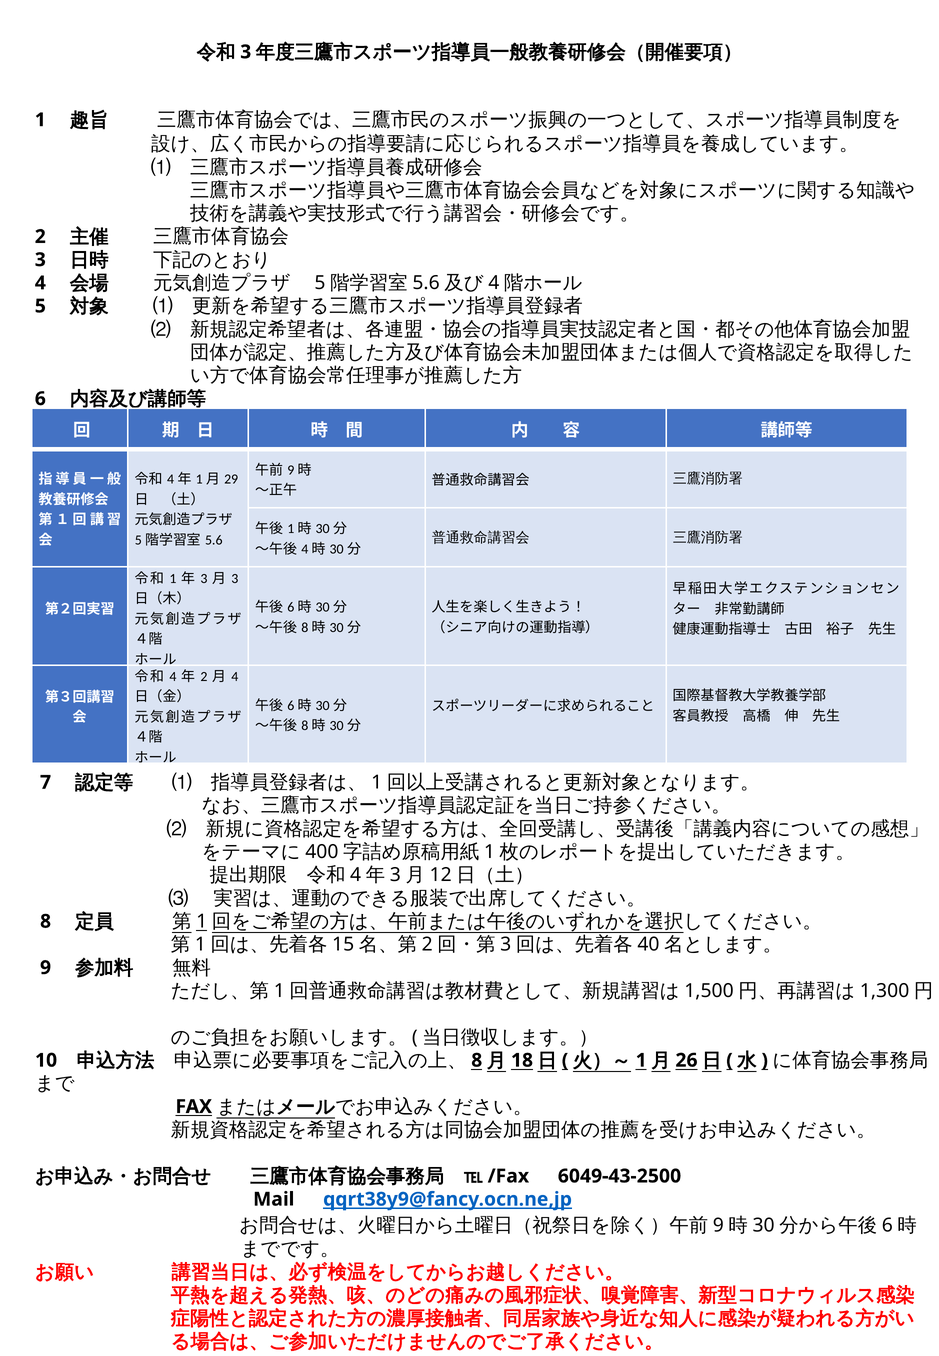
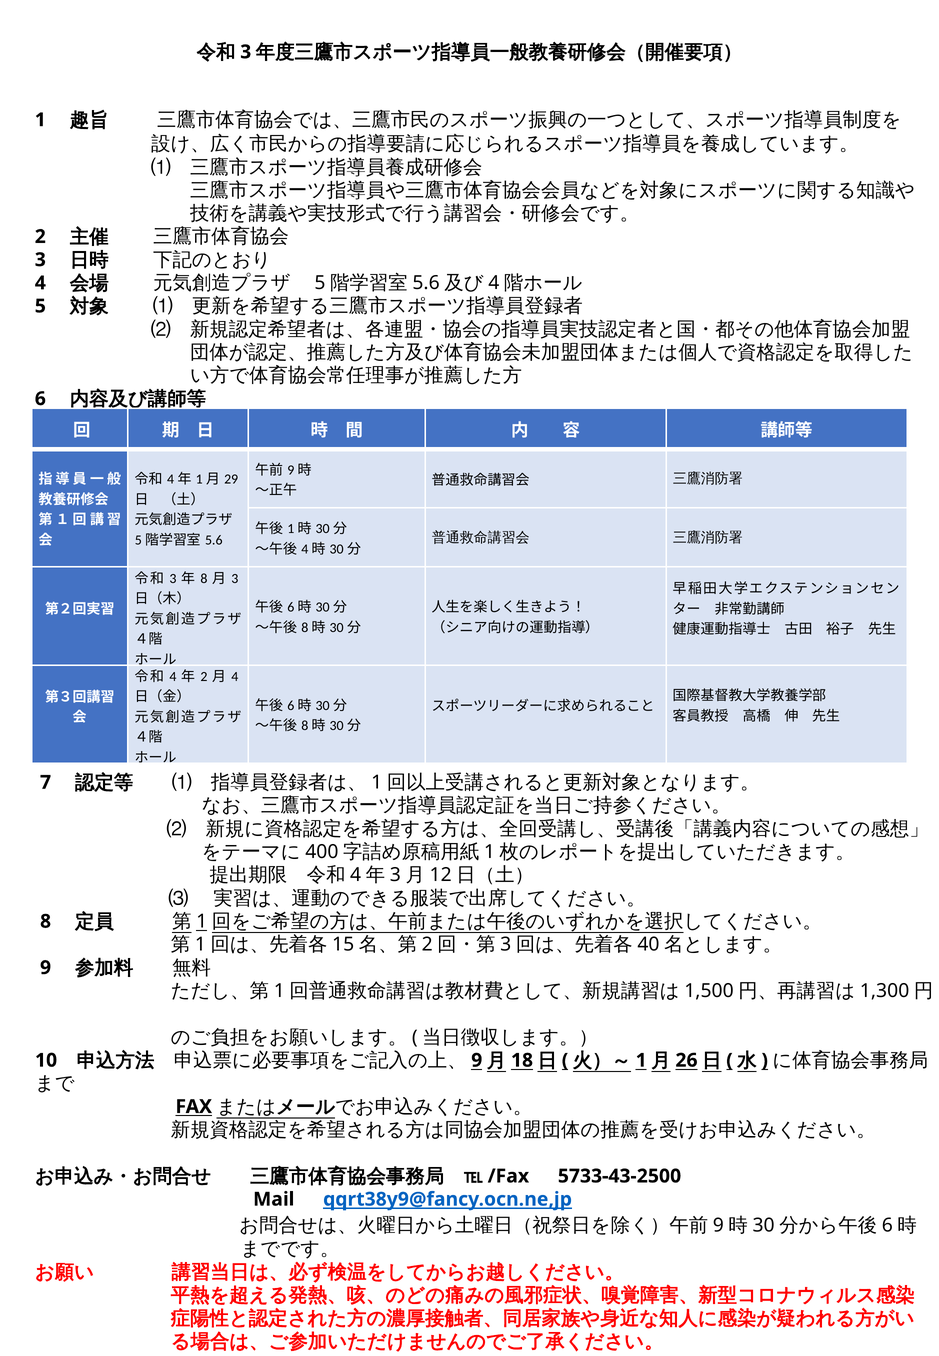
1 at (173, 579): 1 -> 3
3 at (204, 579): 3 -> 8
8 at (477, 1061): 8 -> 9
6049-43-2500: 6049-43-2500 -> 5733-43-2500
